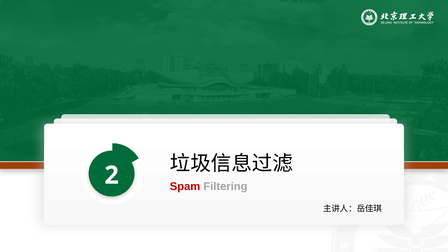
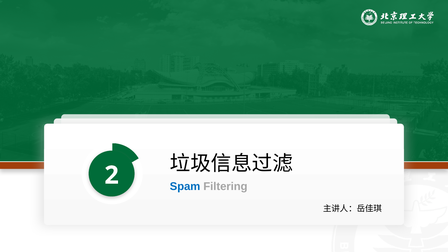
Spam colour: red -> blue
